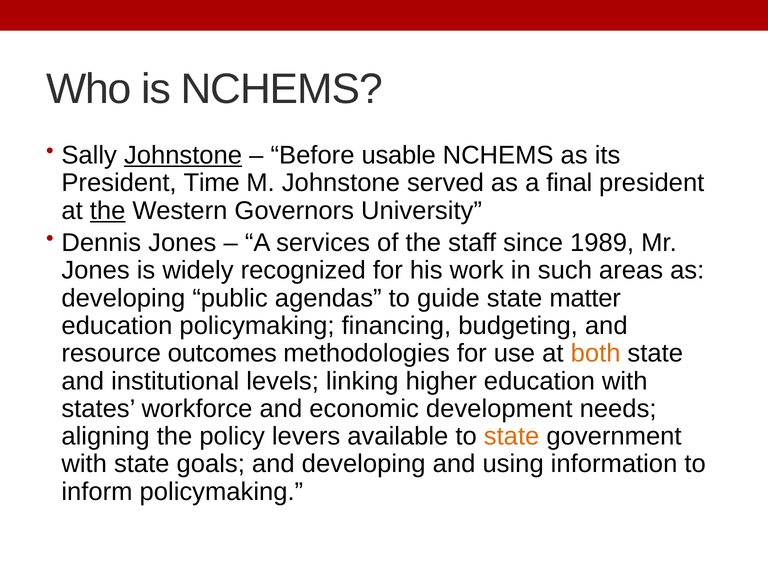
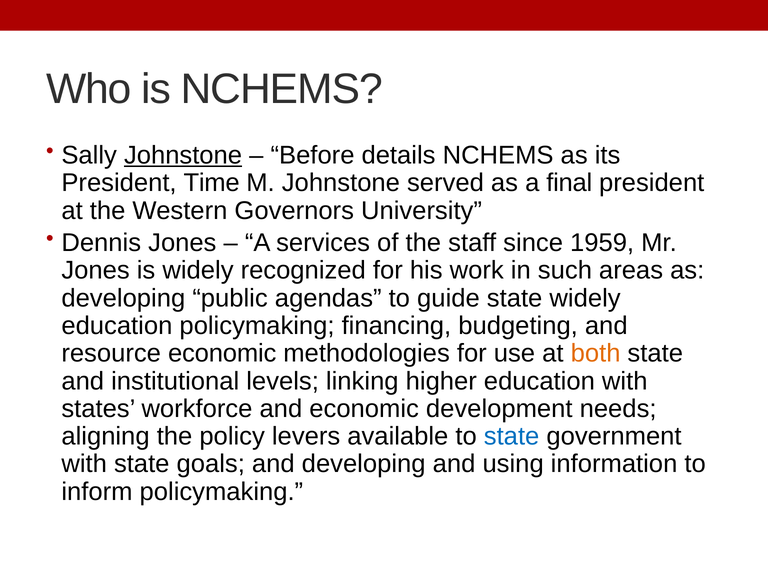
usable: usable -> details
the at (108, 211) underline: present -> none
1989: 1989 -> 1959
state matter: matter -> widely
resource outcomes: outcomes -> economic
state at (512, 436) colour: orange -> blue
